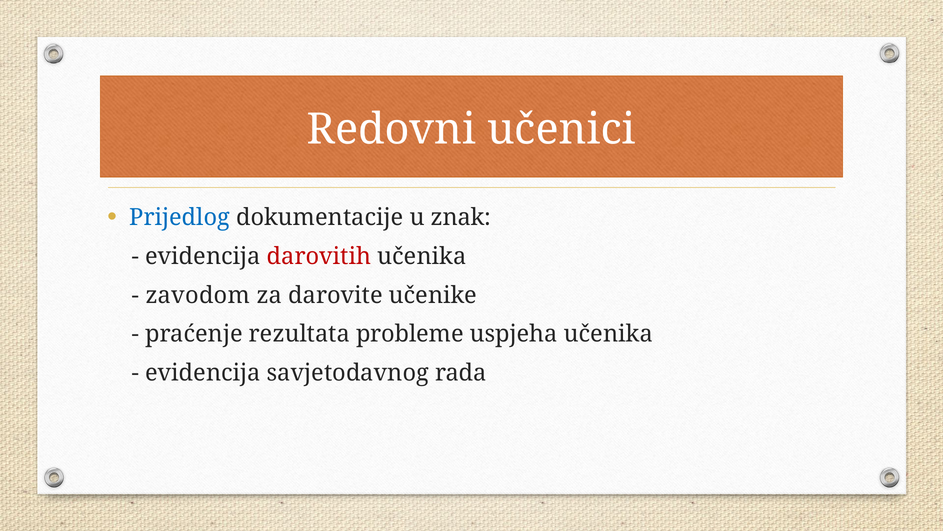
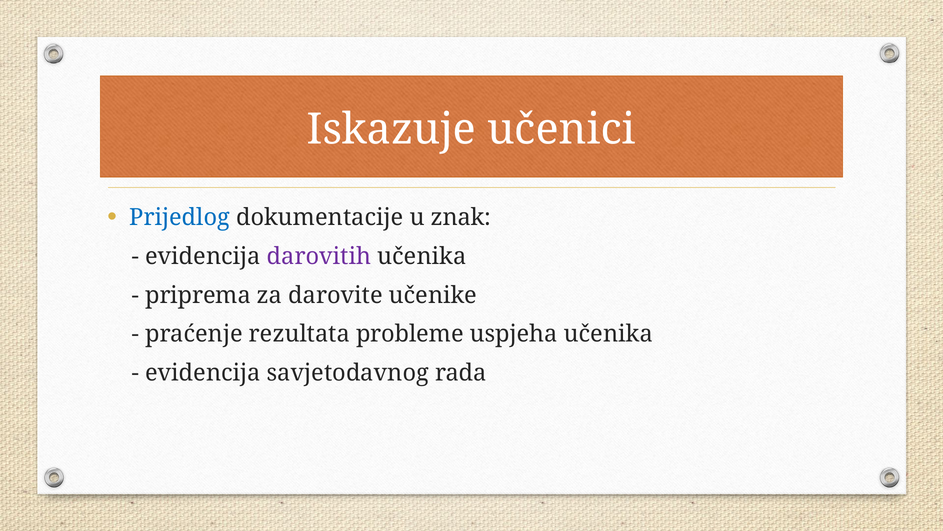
Redovni: Redovni -> Iskazuje
darovitih colour: red -> purple
zavodom: zavodom -> priprema
